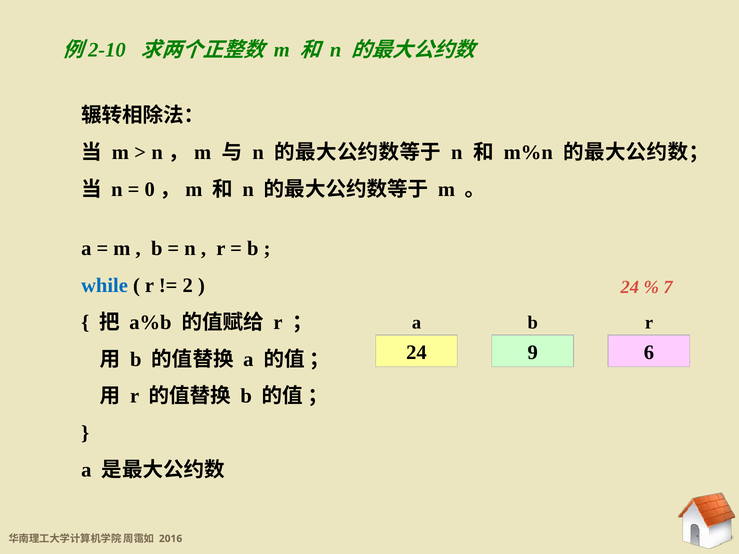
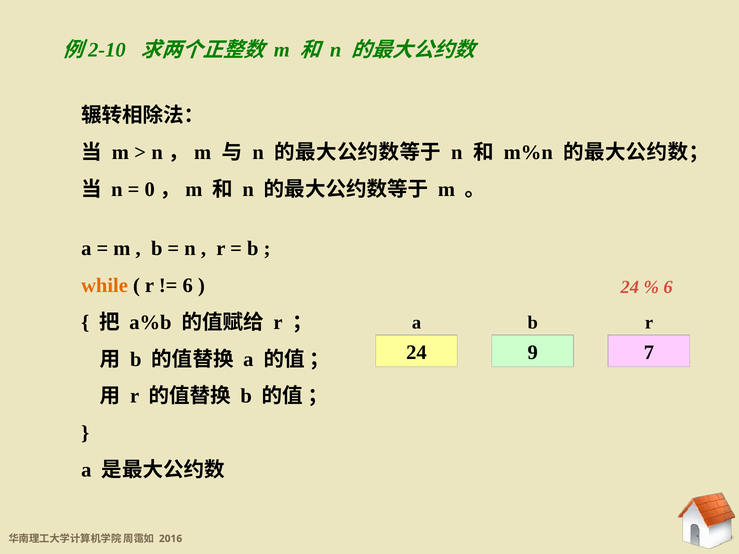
while colour: blue -> orange
2 at (188, 286): 2 -> 6
7 at (668, 287): 7 -> 6
6: 6 -> 7
